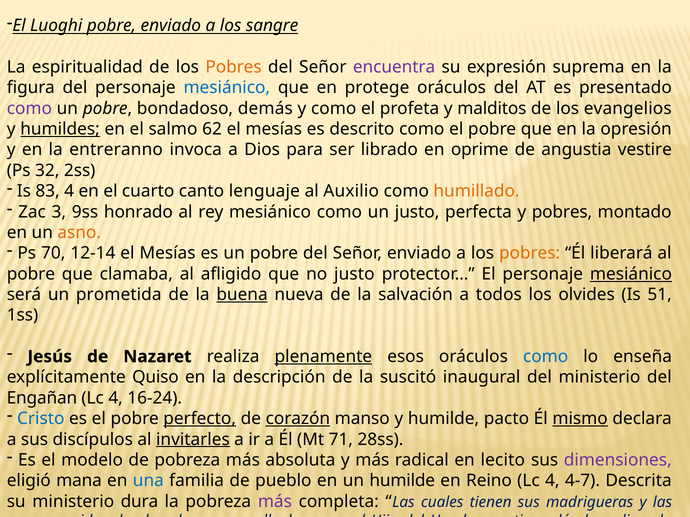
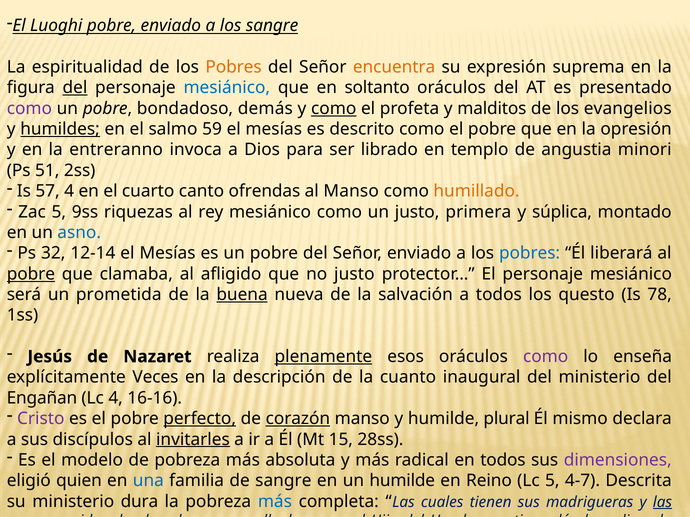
encuentra colour: purple -> orange
del at (75, 88) underline: none -> present
protege: protege -> soltanto
como at (334, 109) underline: none -> present
62: 62 -> 59
oprime: oprime -> templo
vestire: vestire -> minori
32: 32 -> 51
83: 83 -> 57
lenguaje: lenguaje -> ofrendas
al Auxilio: Auxilio -> Manso
Zac 3: 3 -> 5
honrado: honrado -> riquezas
perfecta: perfecta -> primera
y pobres: pobres -> súplica
asno colour: orange -> blue
70: 70 -> 32
pobres at (530, 253) colour: orange -> blue
pobre at (31, 274) underline: none -> present
mesiánico at (631, 274) underline: present -> none
olvides: olvides -> questo
51: 51 -> 78
como at (546, 357) colour: blue -> purple
Quiso: Quiso -> Veces
suscitó: suscitó -> cuanto
16-24: 16-24 -> 16-16
Cristo colour: blue -> purple
pacto: pacto -> plural
mismo underline: present -> none
71: 71 -> 15
en lecito: lecito -> todos
mana: mana -> quien
de pueblo: pueblo -> sangre
4 at (552, 481): 4 -> 5
más at (275, 502) colour: purple -> blue
las at (662, 502) underline: none -> present
